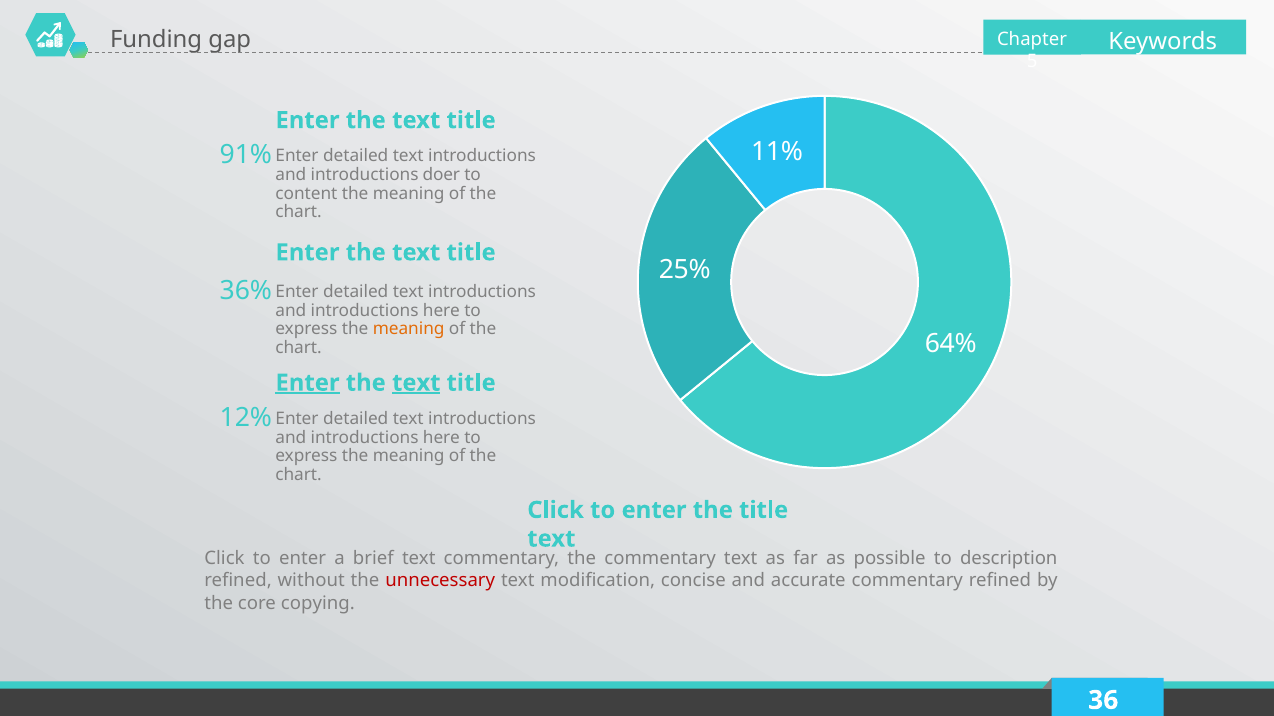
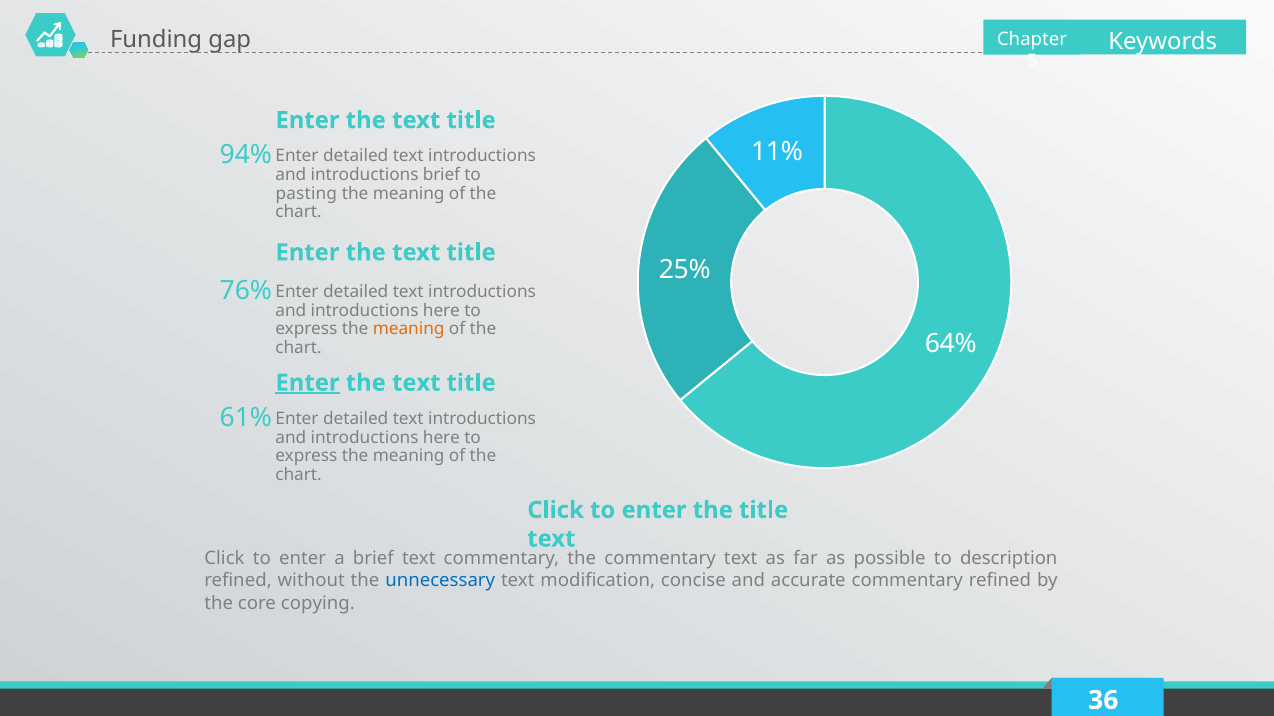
91%: 91% -> 94%
introductions doer: doer -> brief
content: content -> pasting
36%: 36% -> 76%
text at (416, 383) underline: present -> none
12%: 12% -> 61%
unnecessary colour: red -> blue
